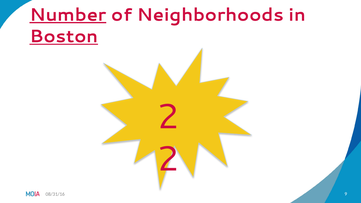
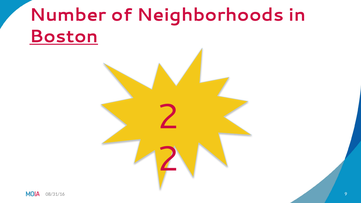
Number underline: present -> none
